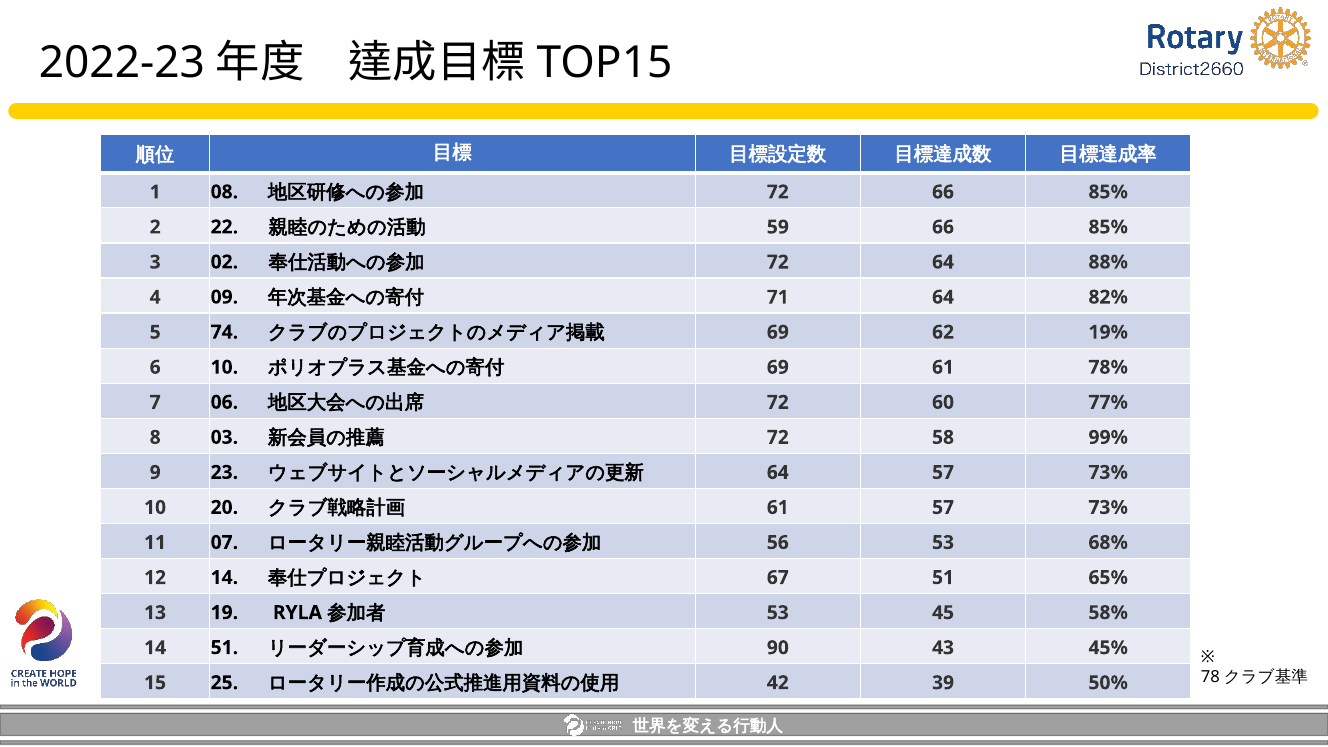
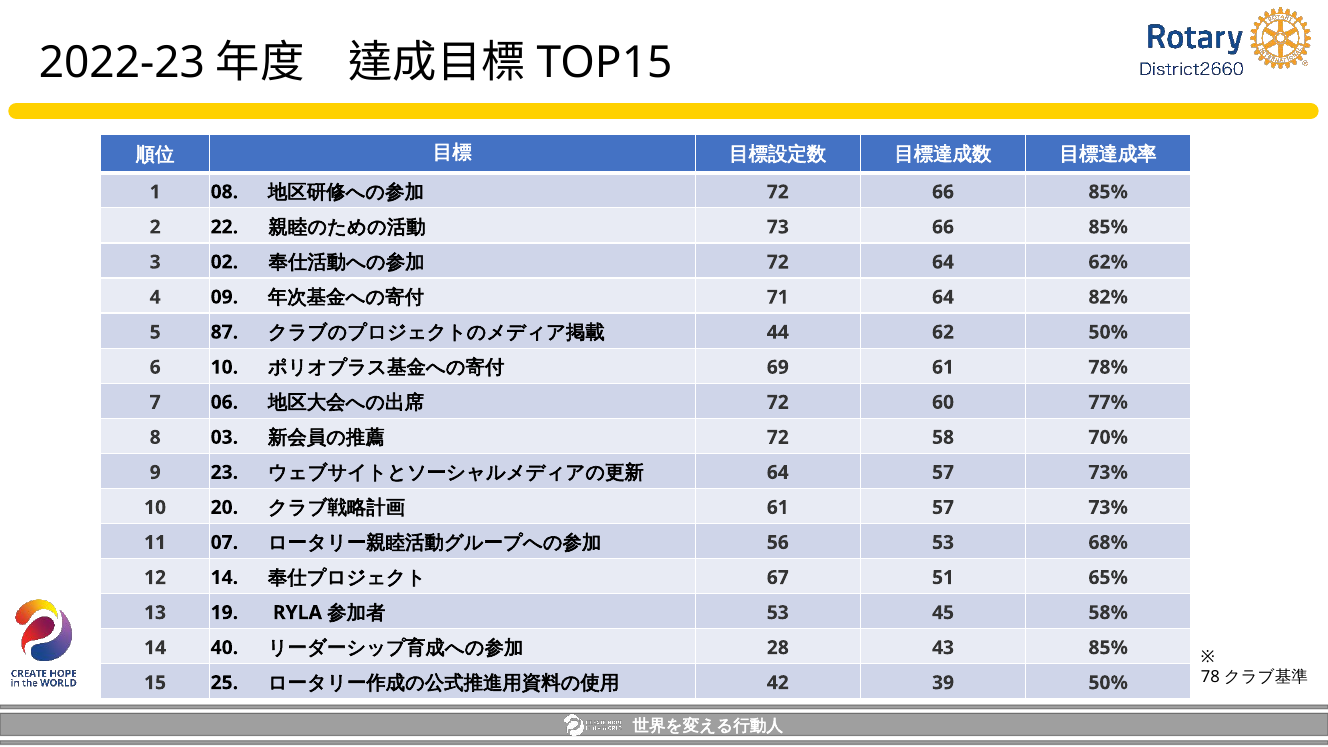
59: 59 -> 73
88%: 88% -> 62%
74: 74 -> 87
69 at (778, 332): 69 -> 44
62 19%: 19% -> 50%
99%: 99% -> 70%
14 51: 51 -> 40
90: 90 -> 28
43 45%: 45% -> 85%
